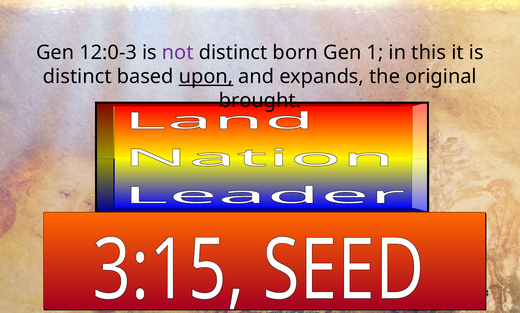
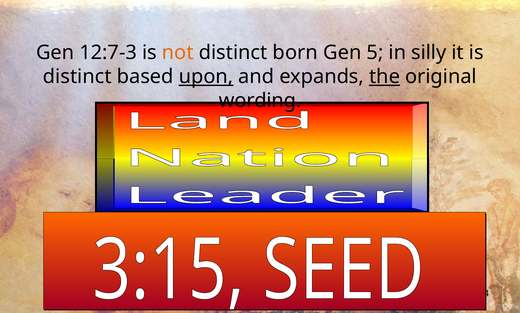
12:0-3: 12:0-3 -> 12:7-3
not colour: purple -> orange
1: 1 -> 5
this: this -> silly
the underline: none -> present
brought: brought -> wording
